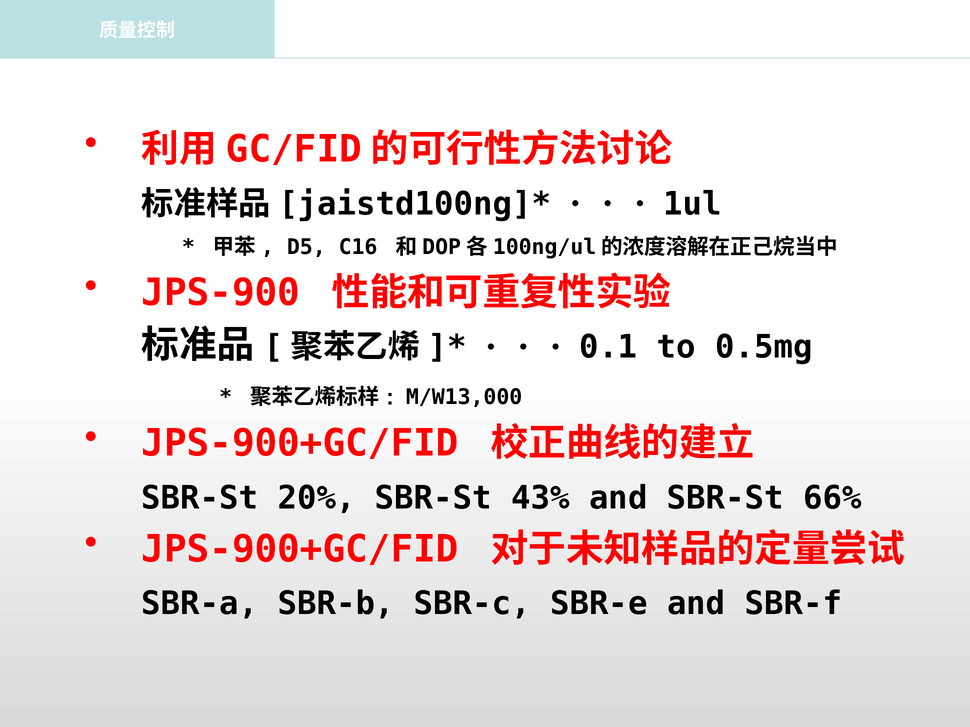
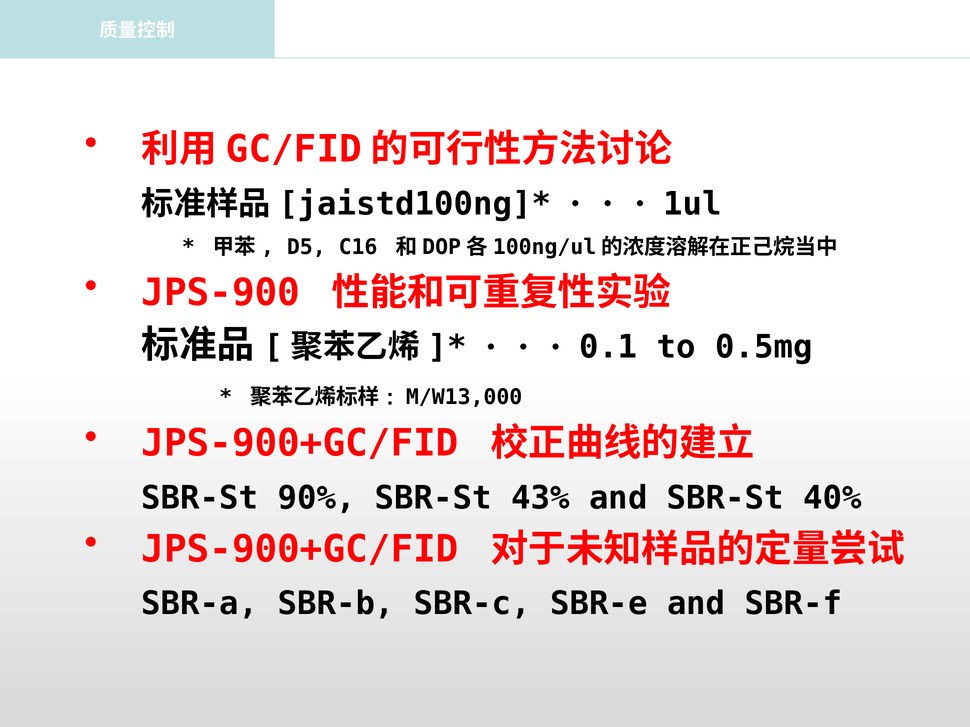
20%: 20% -> 90%
66%: 66% -> 40%
